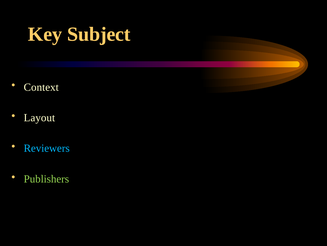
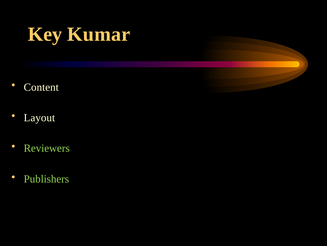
Subject: Subject -> Kumar
Context: Context -> Content
Reviewers colour: light blue -> light green
